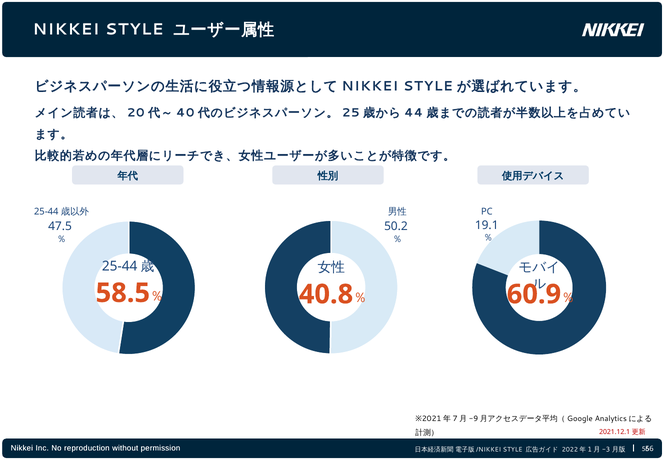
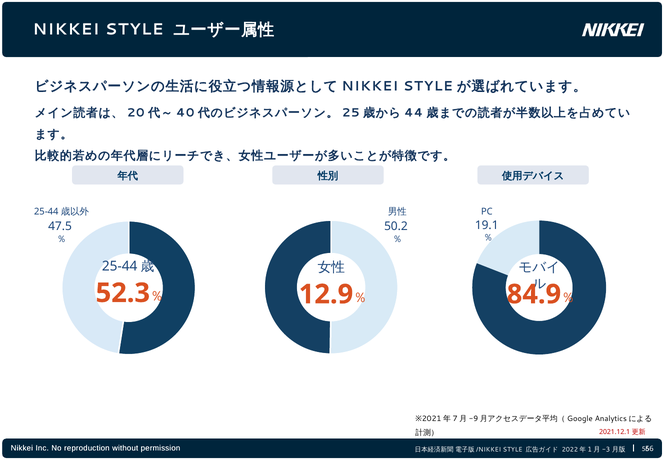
58.5: 58.5 -> 52.3
40.8: 40.8 -> 12.9
60.9: 60.9 -> 84.9
